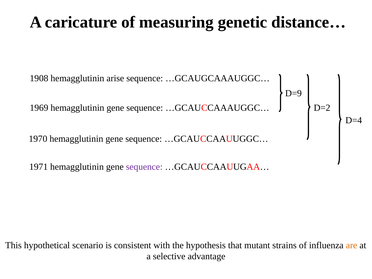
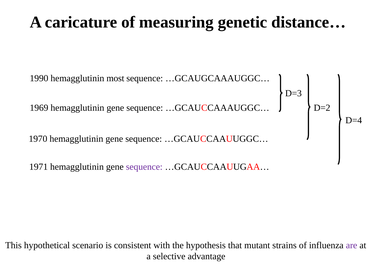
1908: 1908 -> 1990
arise: arise -> most
D=9: D=9 -> D=3
are colour: orange -> purple
